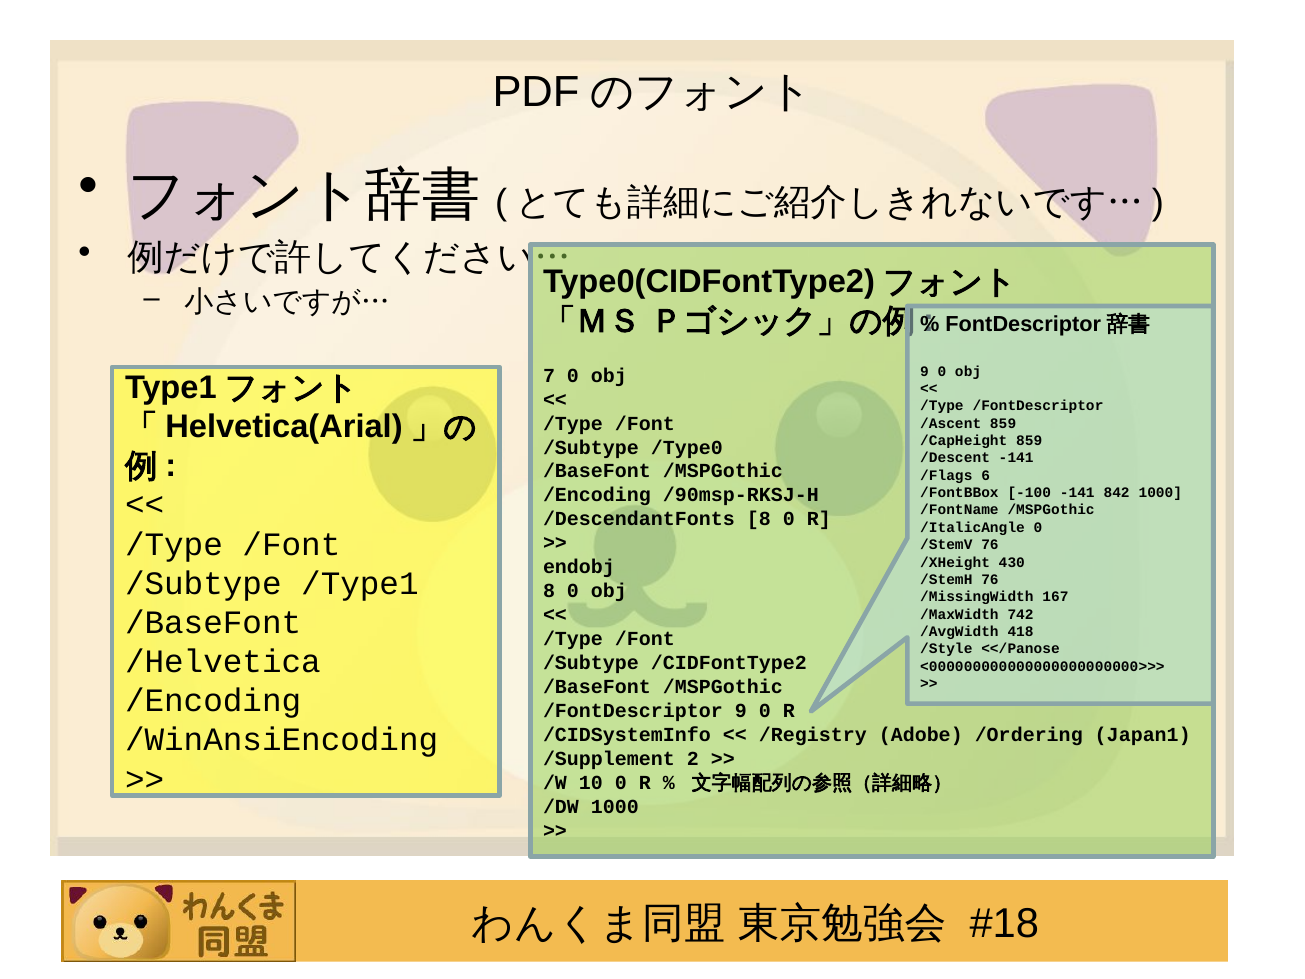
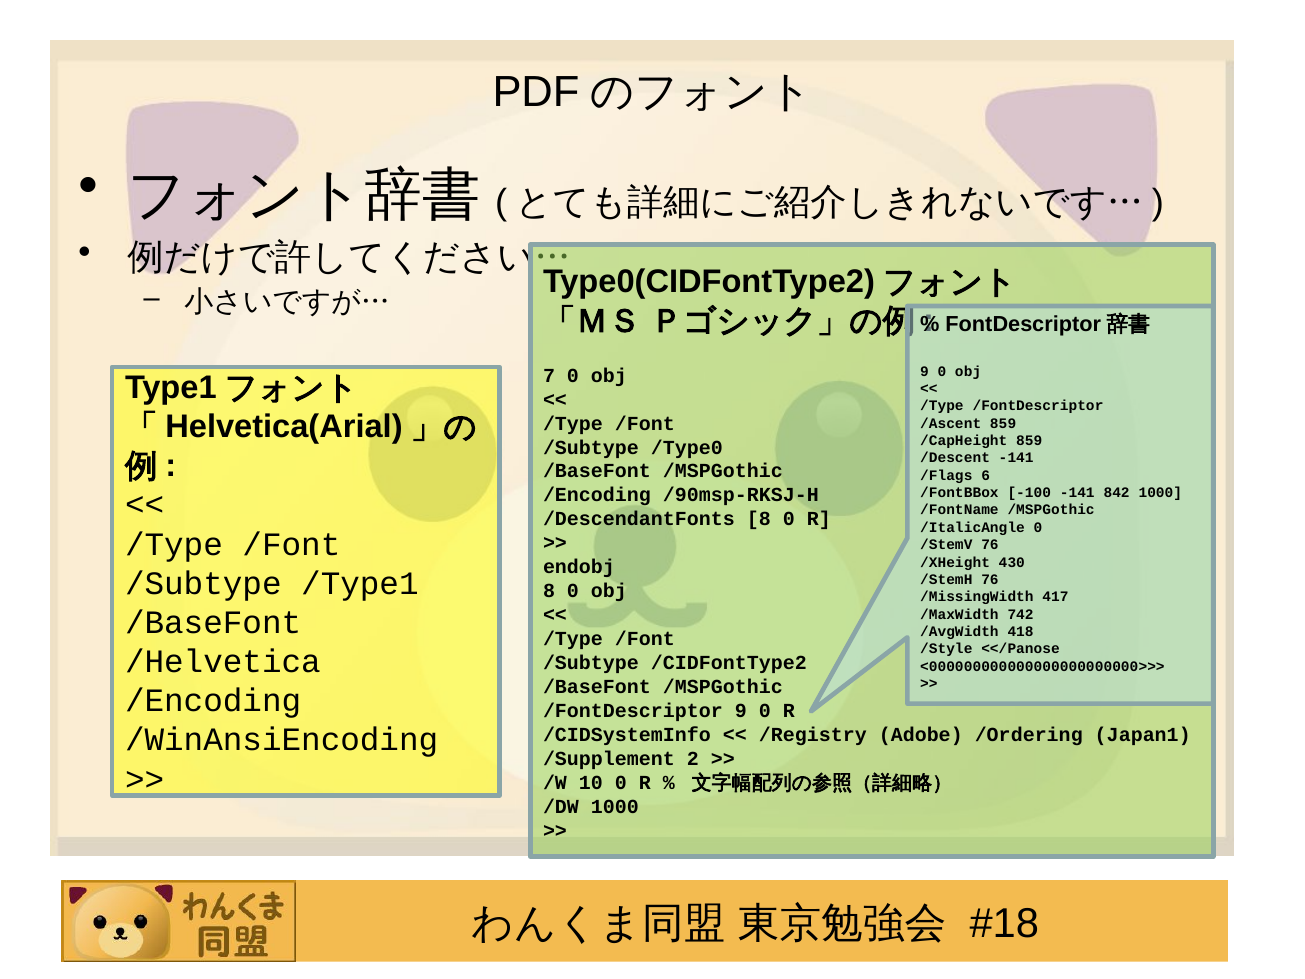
167: 167 -> 417
